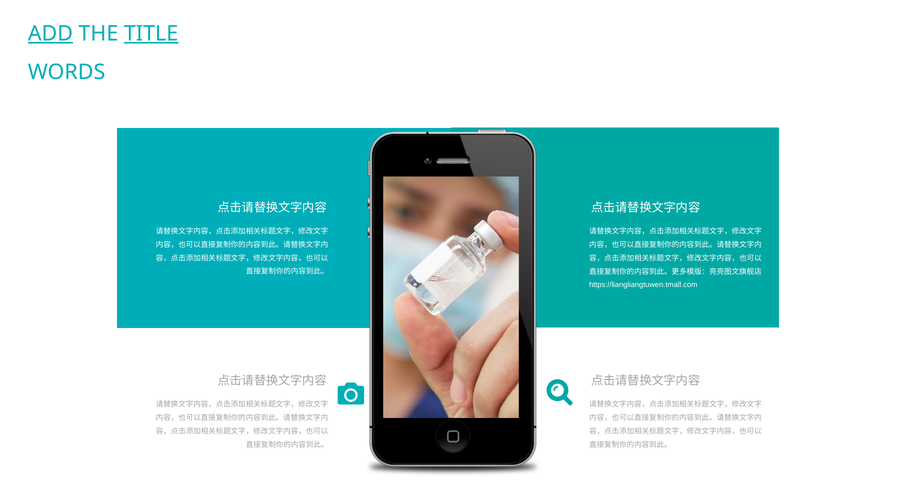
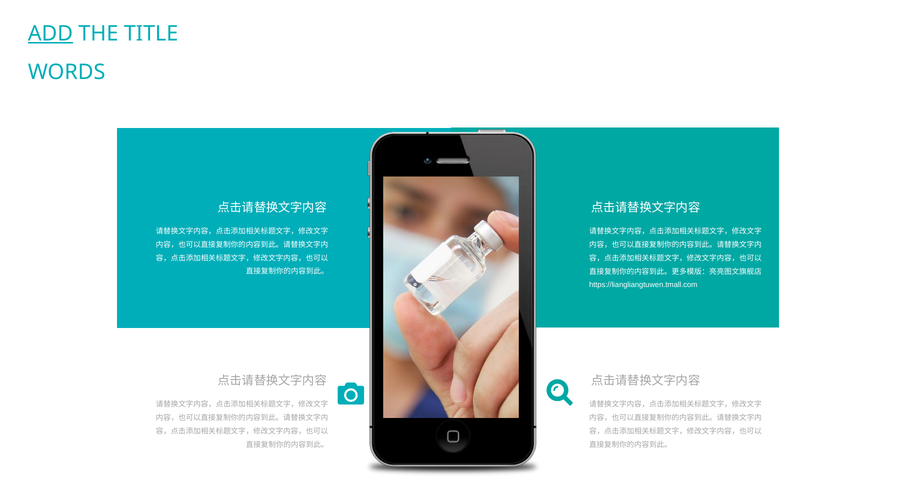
TITLE underline: present -> none
